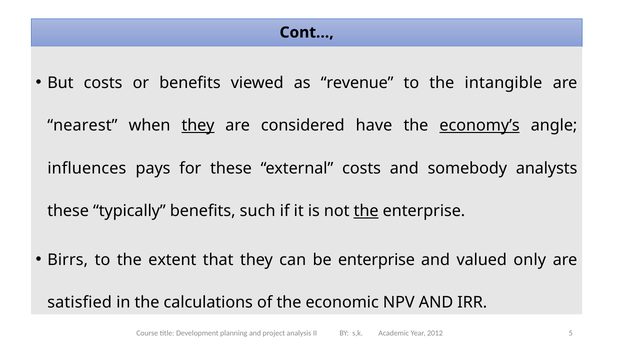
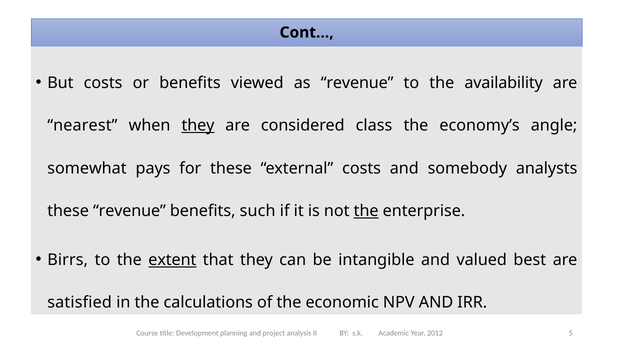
intangible: intangible -> availability
have: have -> class
economy’s underline: present -> none
influences: influences -> somewhat
these typically: typically -> revenue
extent underline: none -> present
be enterprise: enterprise -> intangible
only: only -> best
